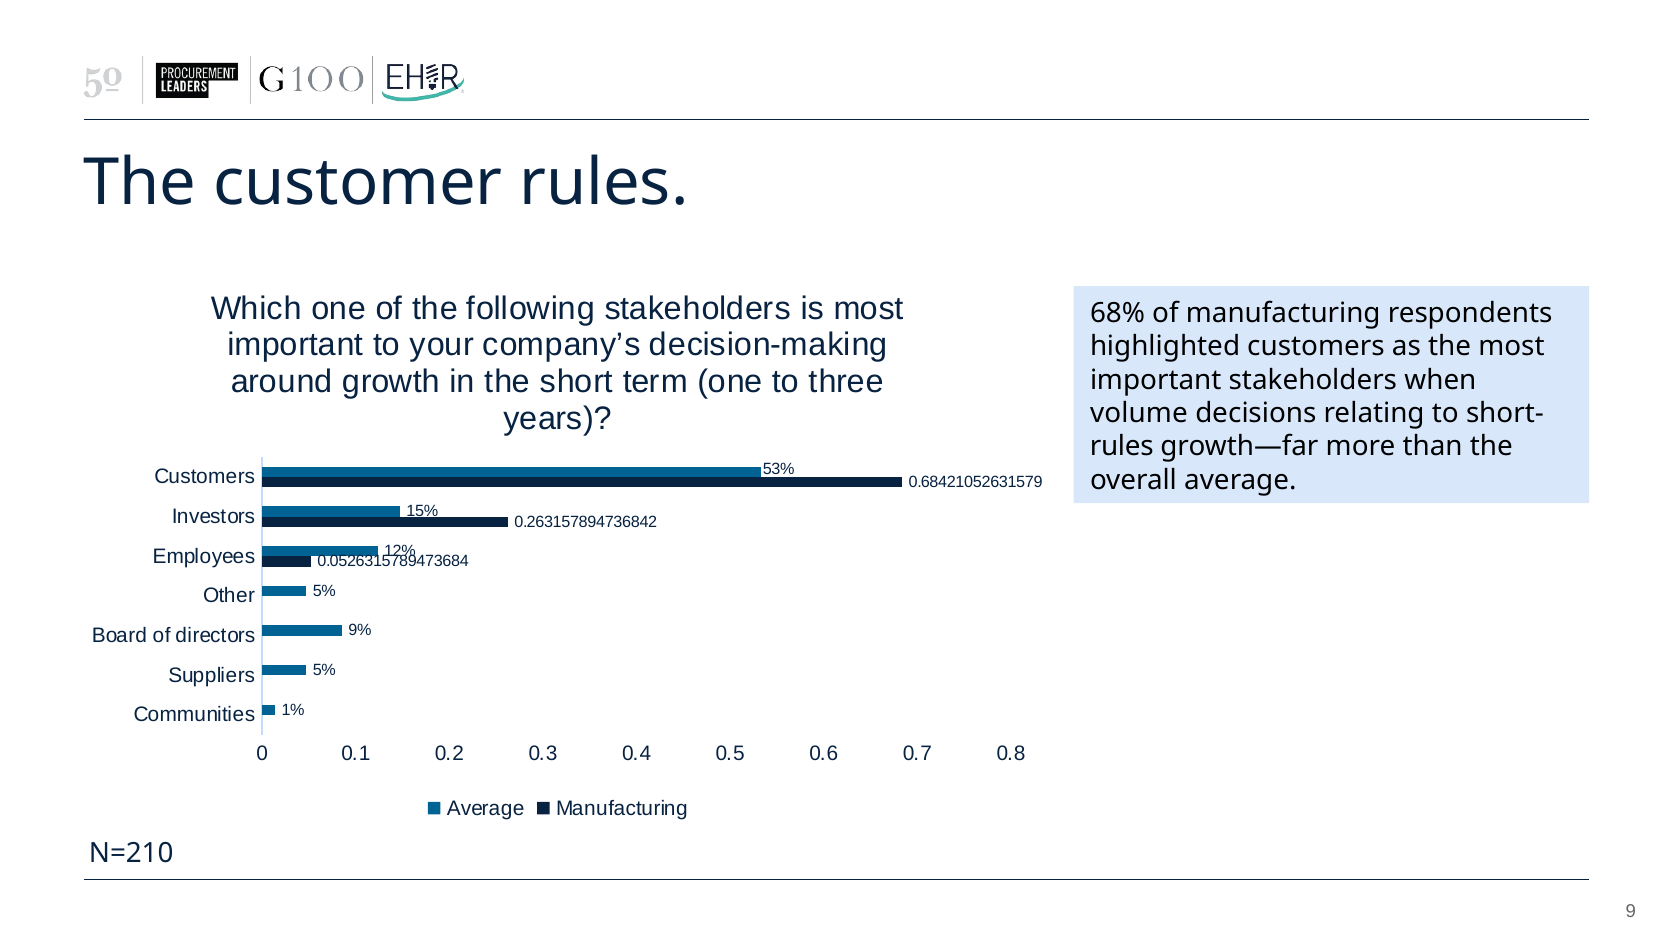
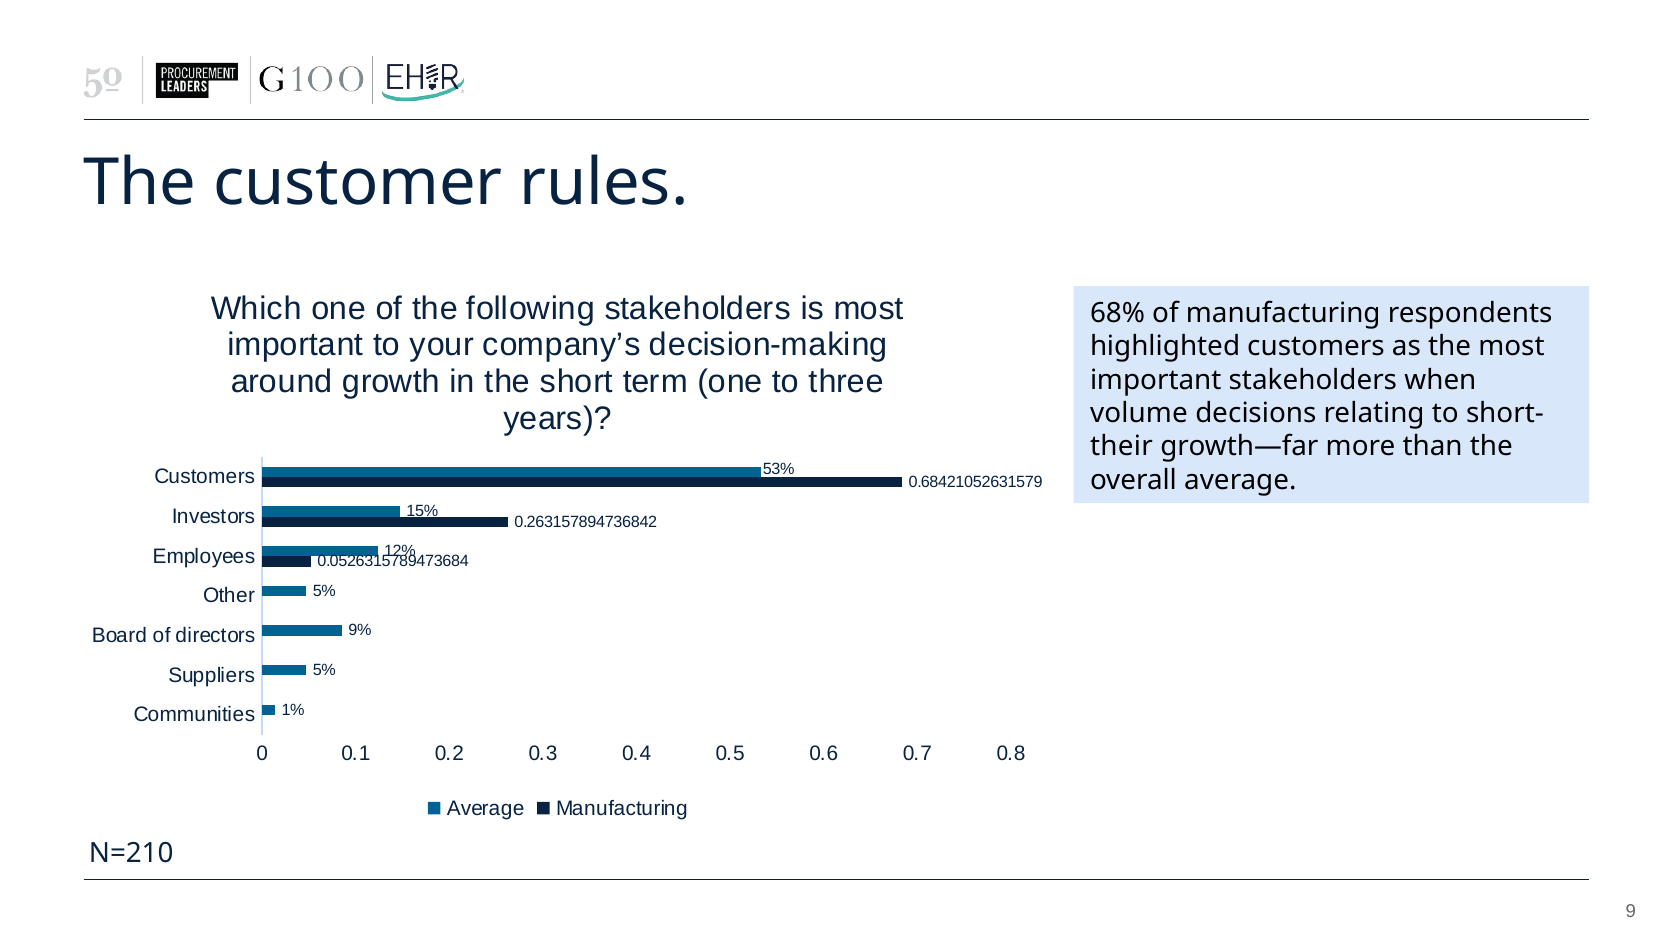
rules at (1122, 447): rules -> their
